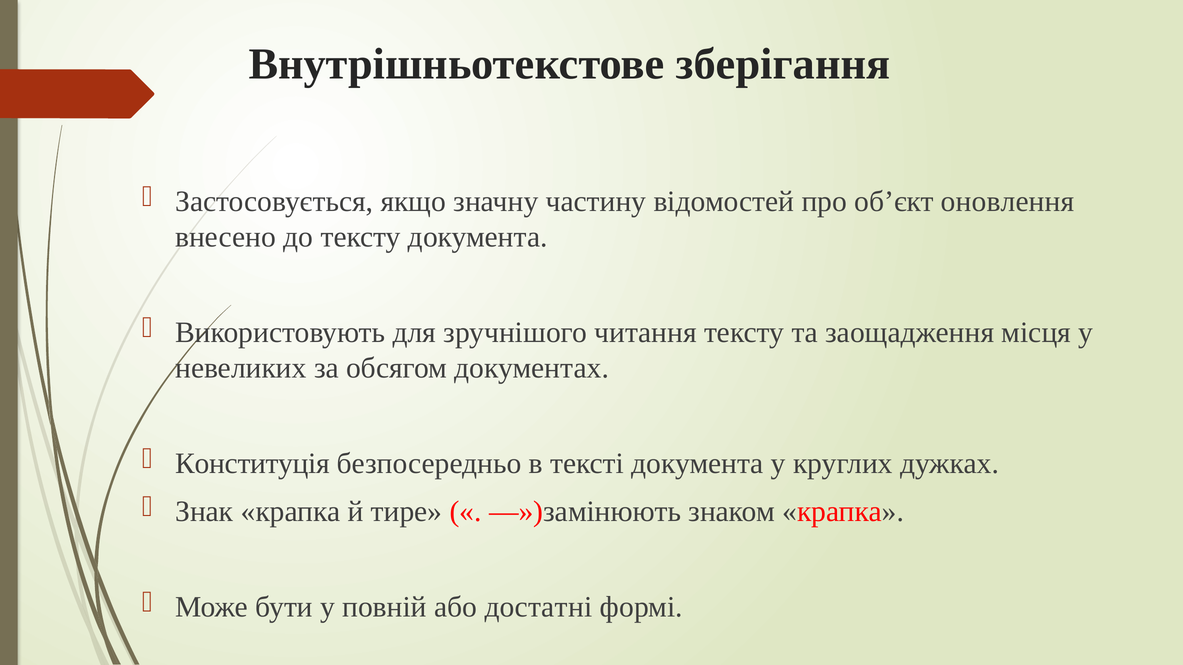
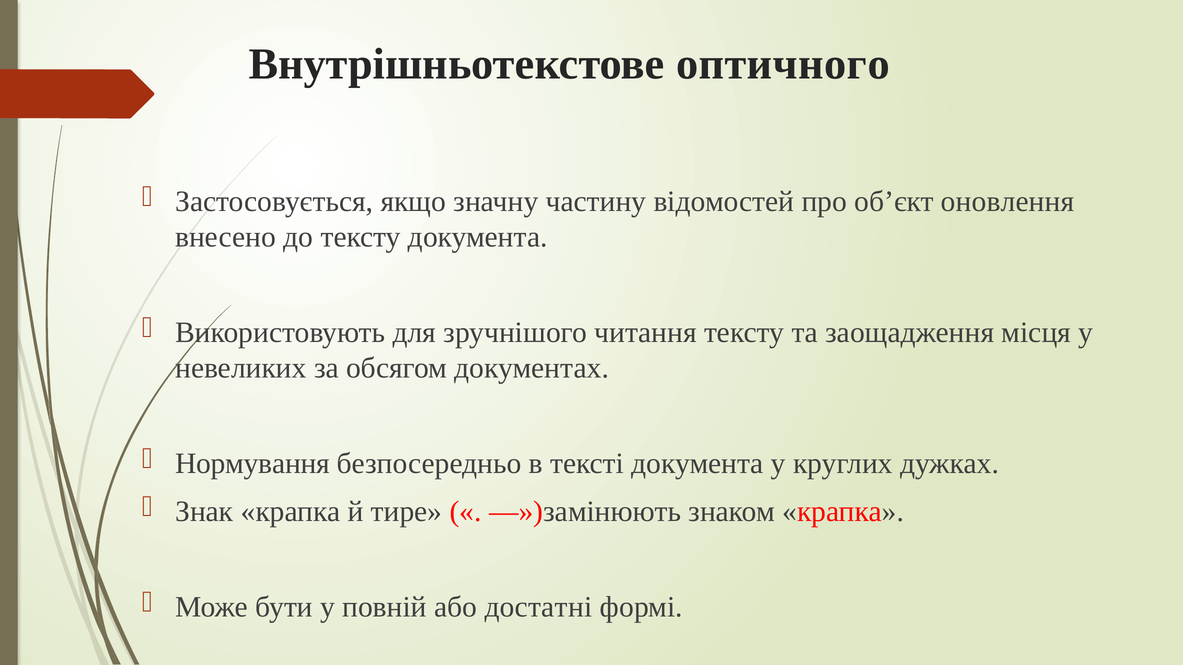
зберігання: зберігання -> оптичного
Конституція: Конституція -> Нормування
